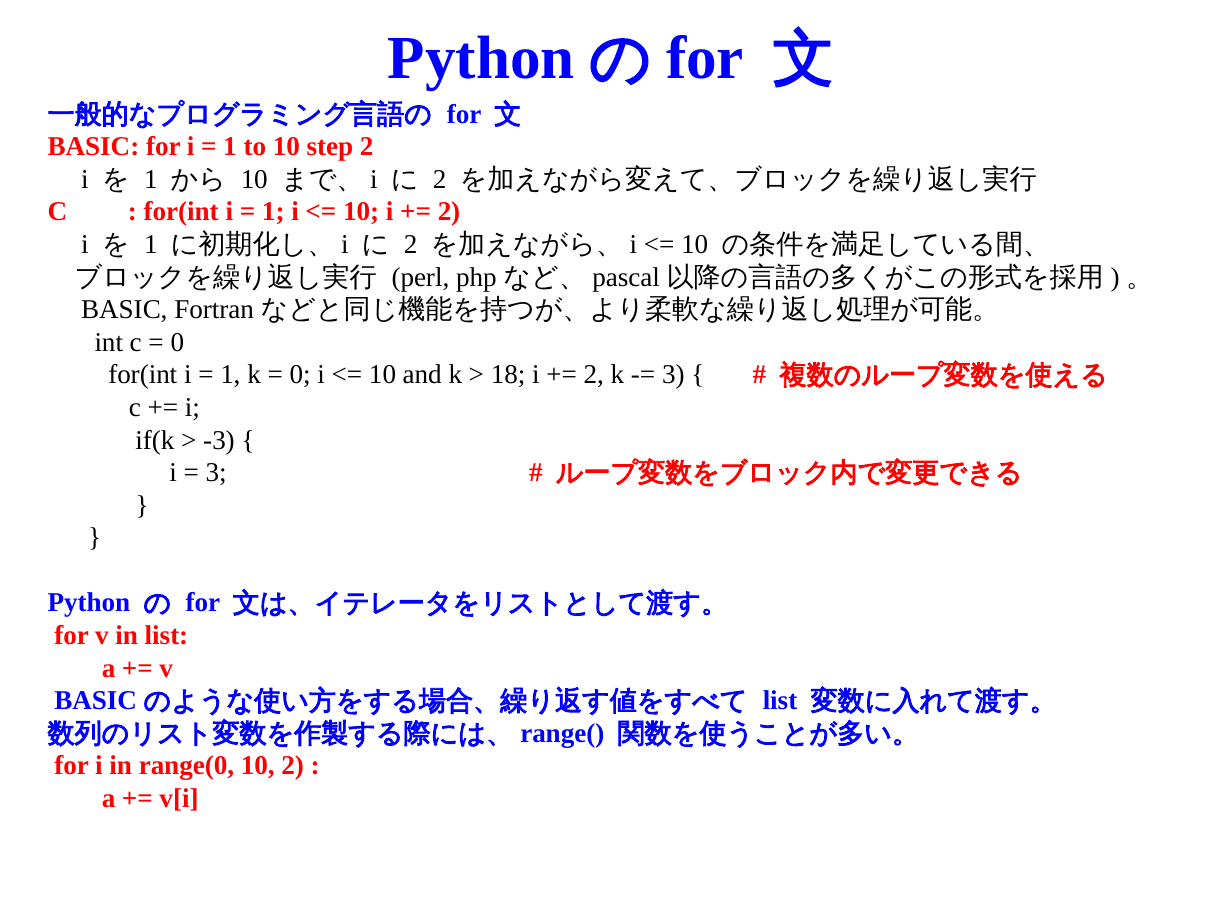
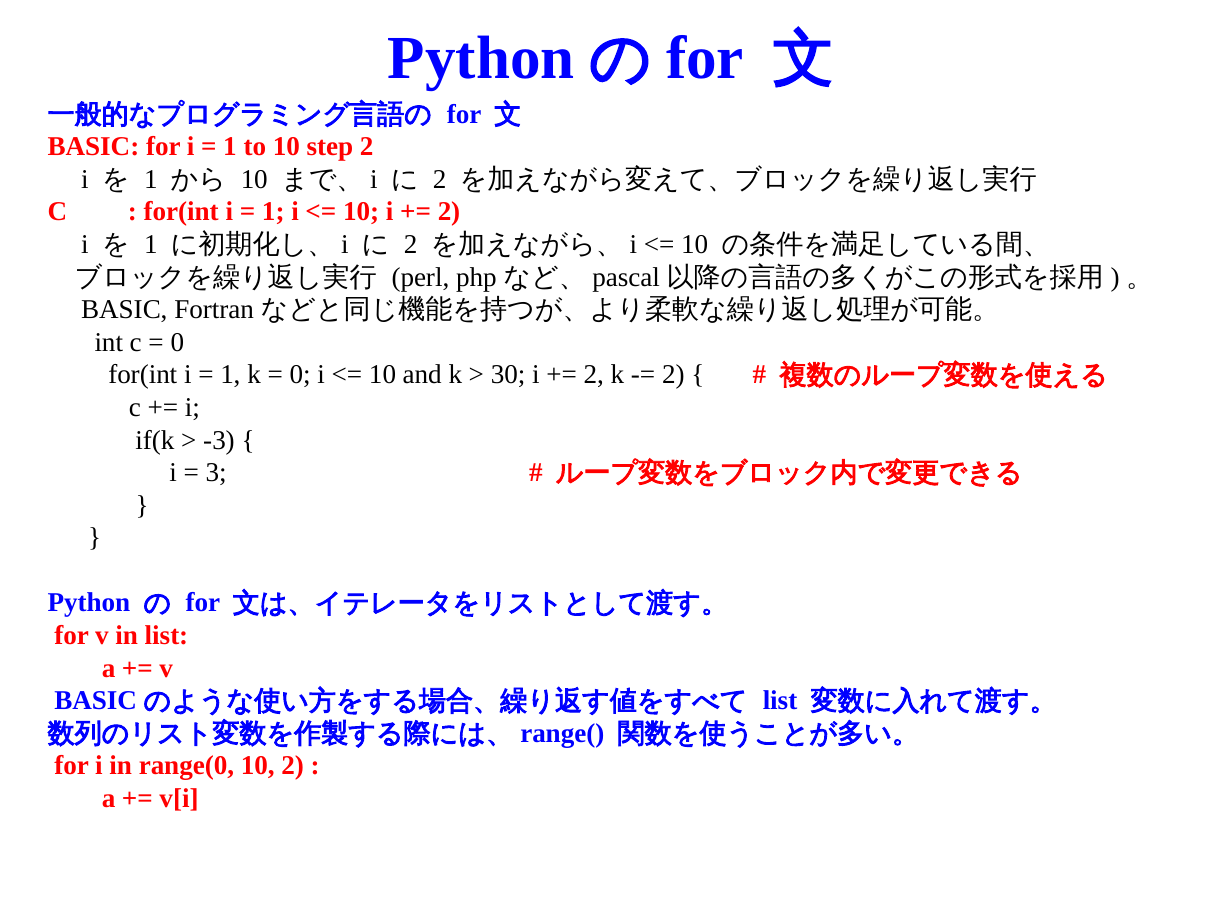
18: 18 -> 30
3 at (673, 375): 3 -> 2
